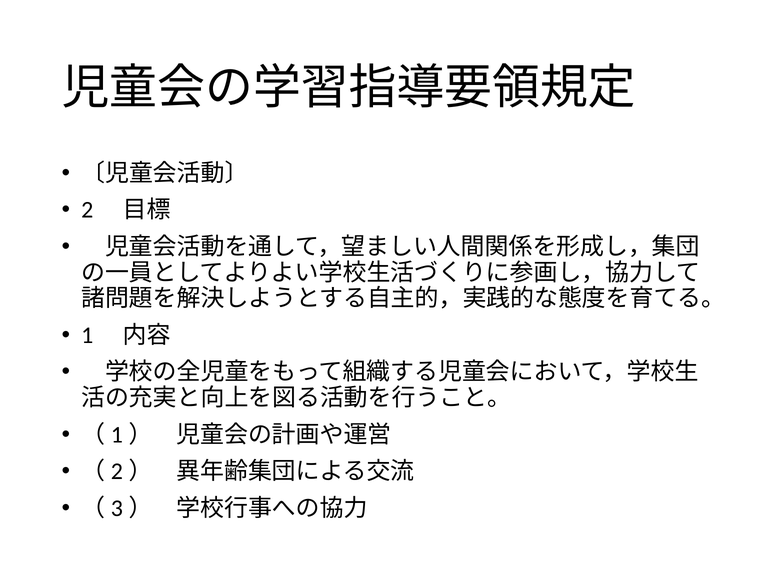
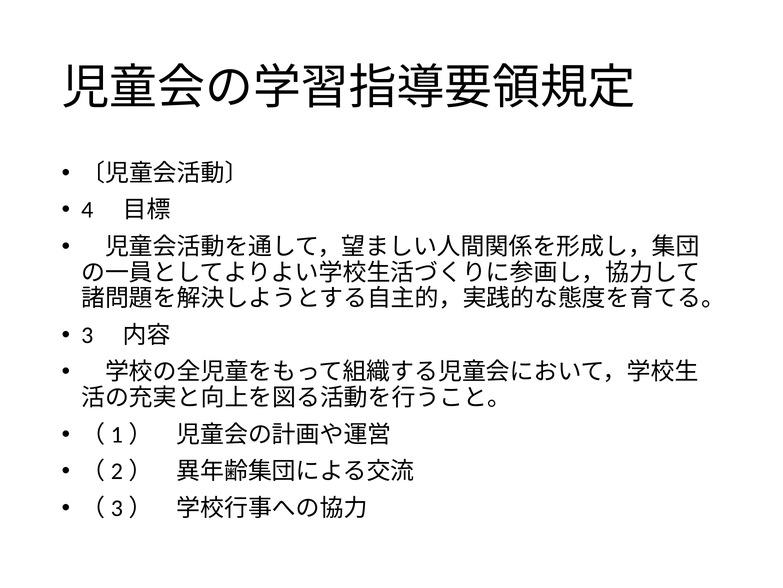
2: 2 -> 4
1: 1 -> 3
